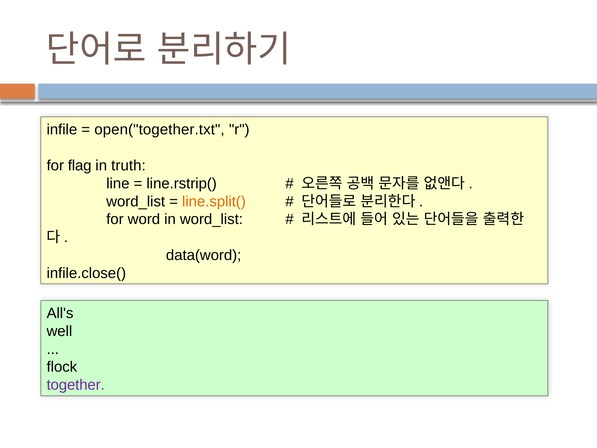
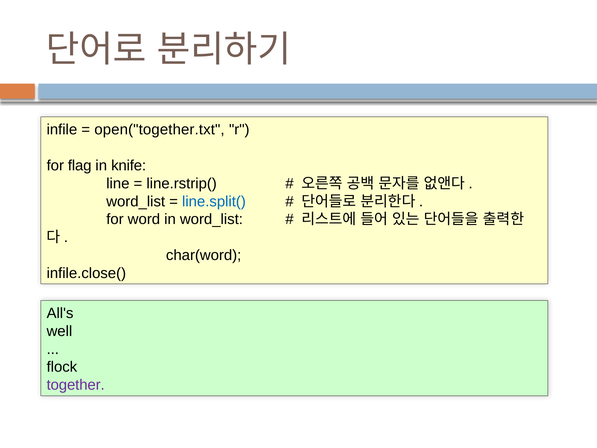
truth: truth -> knife
line.split( colour: orange -> blue
data(word: data(word -> char(word
